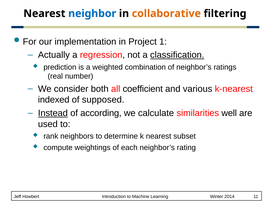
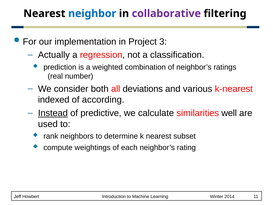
collaborative colour: orange -> purple
1: 1 -> 3
classification underline: present -> none
coefficient: coefficient -> deviations
supposed: supposed -> according
according: according -> predictive
